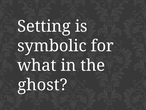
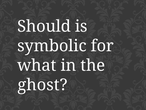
Setting: Setting -> Should
